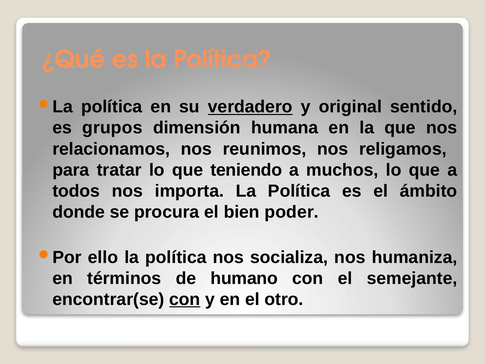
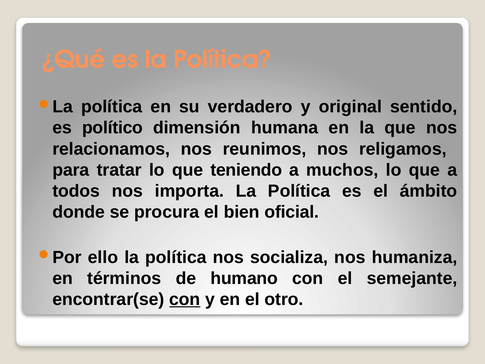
verdadero underline: present -> none
grupos: grupos -> político
poder: poder -> oficial
